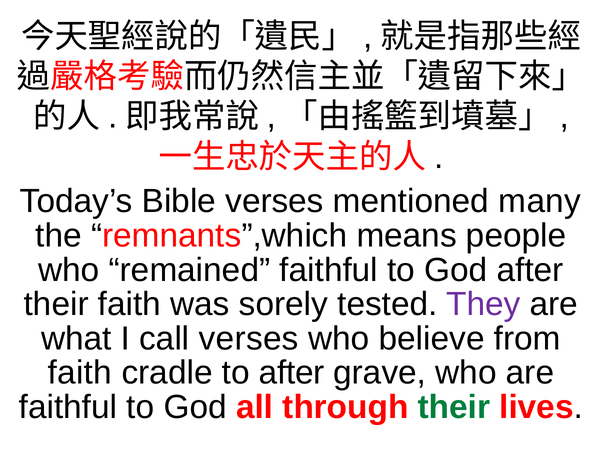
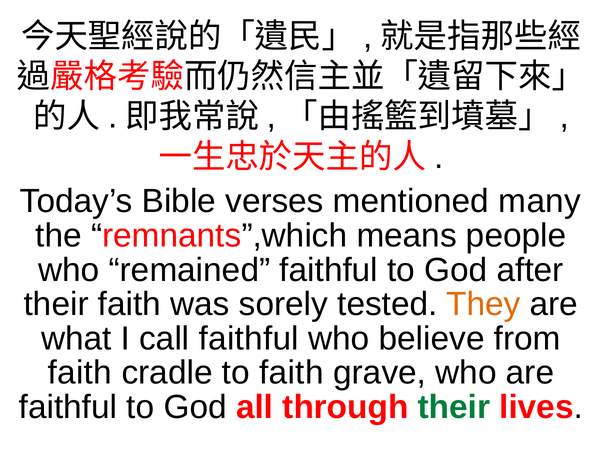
They colour: purple -> orange
call verses: verses -> faithful
to after: after -> faith
